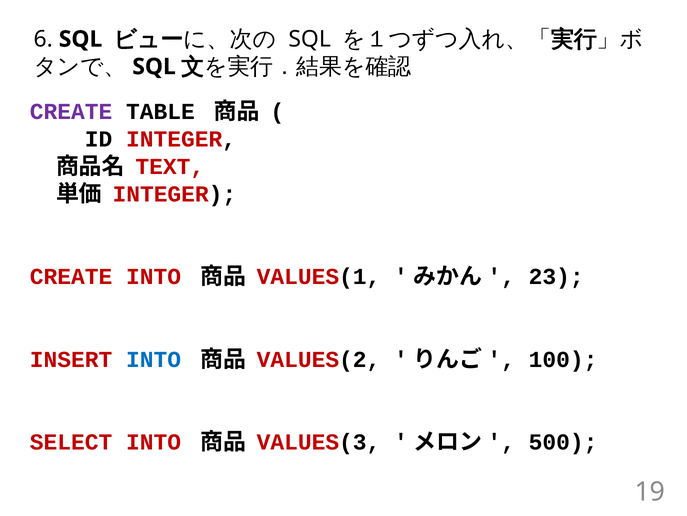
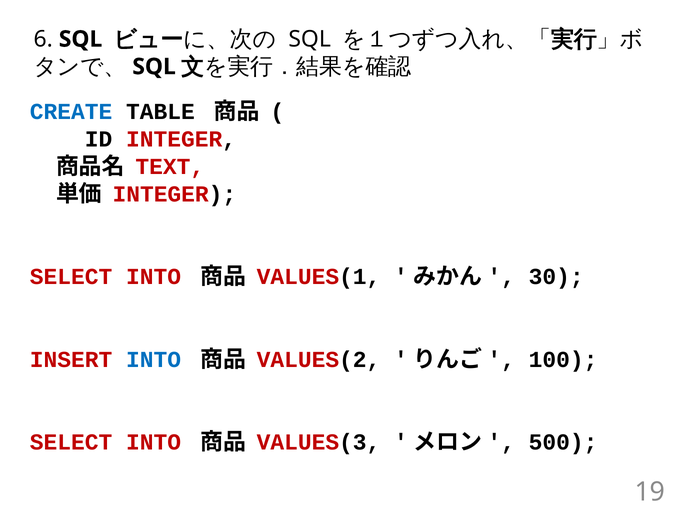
CREATE at (71, 112) colour: purple -> blue
CREATE at (71, 277): CREATE -> SELECT
23: 23 -> 30
